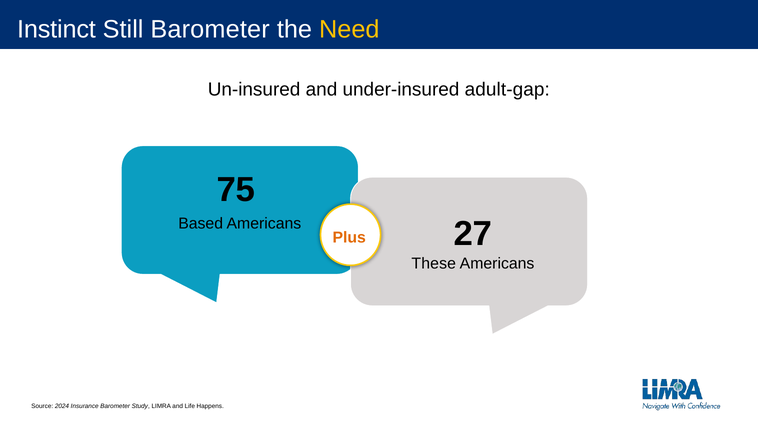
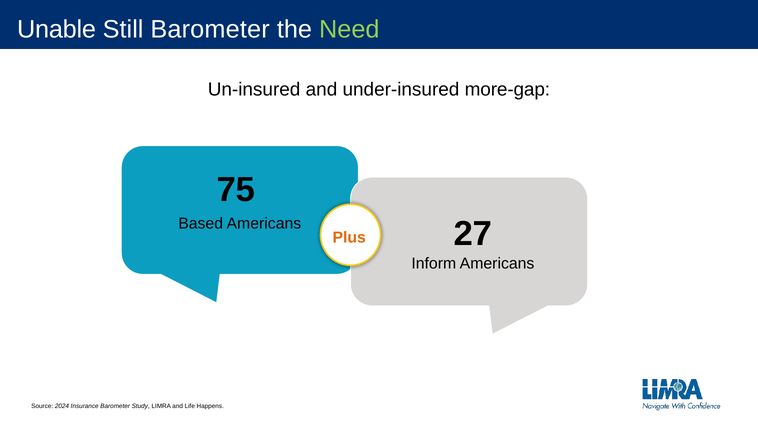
Instinct: Instinct -> Unable
Need colour: yellow -> light green
adult-gap: adult-gap -> more-gap
These: These -> Inform
